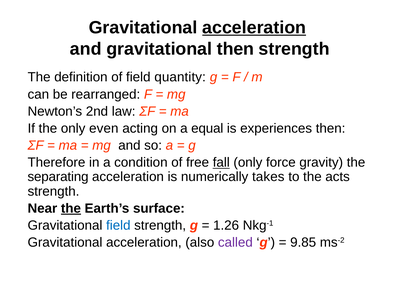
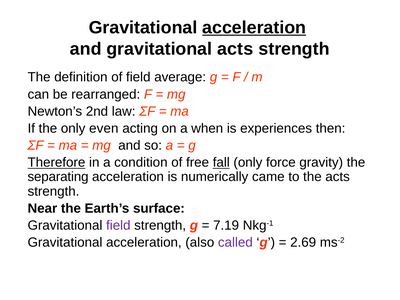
gravitational then: then -> acts
quantity: quantity -> average
equal: equal -> when
Therefore underline: none -> present
takes: takes -> came
the at (71, 208) underline: present -> none
field at (118, 225) colour: blue -> purple
1.26: 1.26 -> 7.19
9.85: 9.85 -> 2.69
